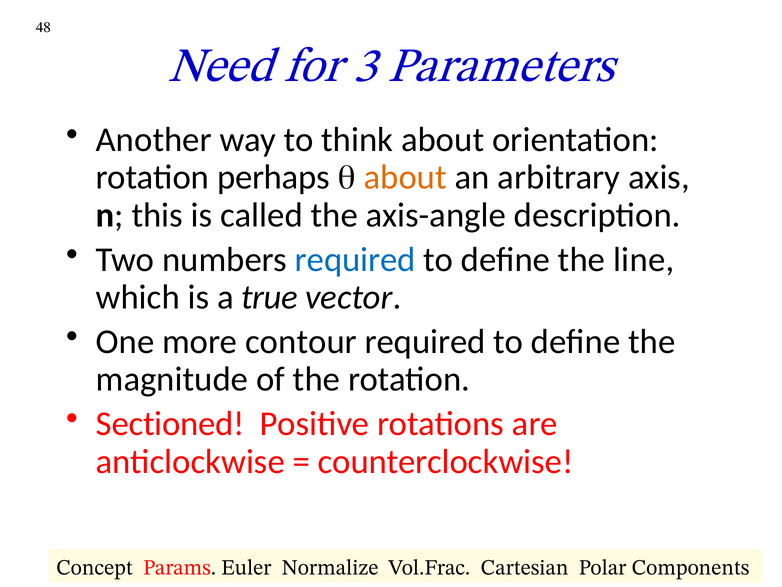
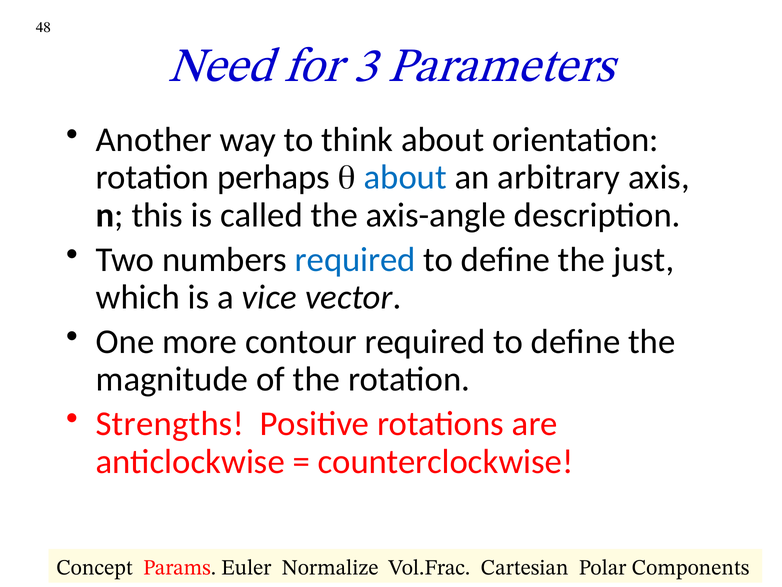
about at (405, 177) colour: orange -> blue
line: line -> just
true: true -> vice
Sectioned: Sectioned -> Strengths
